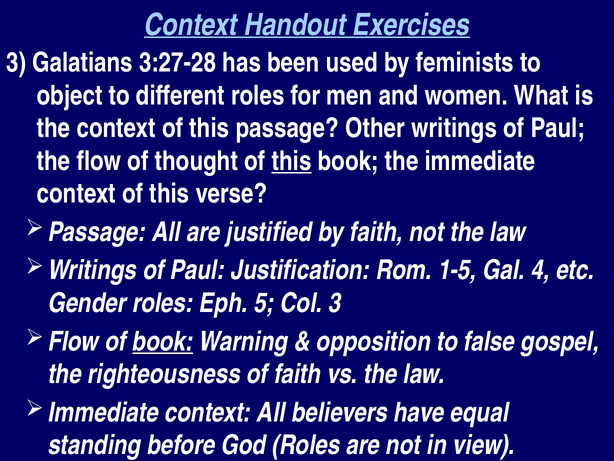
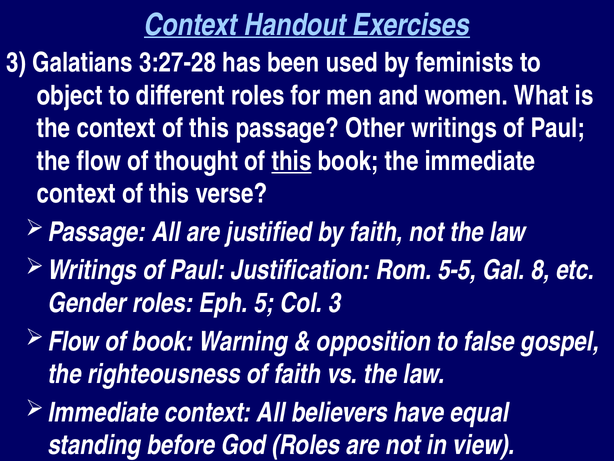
1-5: 1-5 -> 5-5
4: 4 -> 8
book at (163, 341) underline: present -> none
